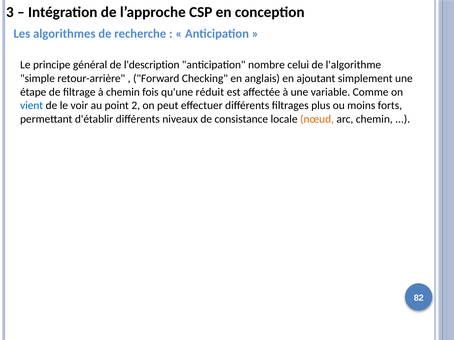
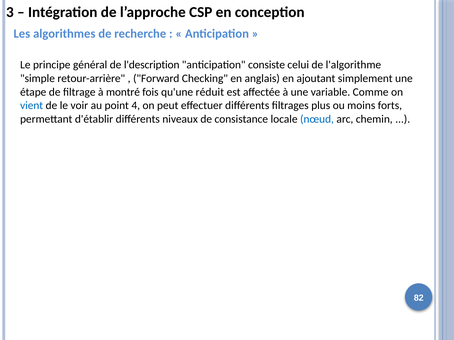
nombre: nombre -> consiste
à chemin: chemin -> montré
2: 2 -> 4
nœud colour: orange -> blue
